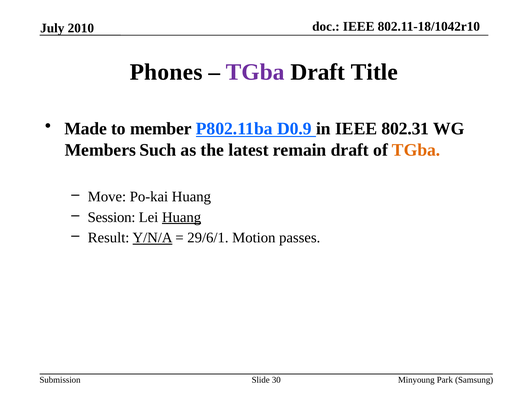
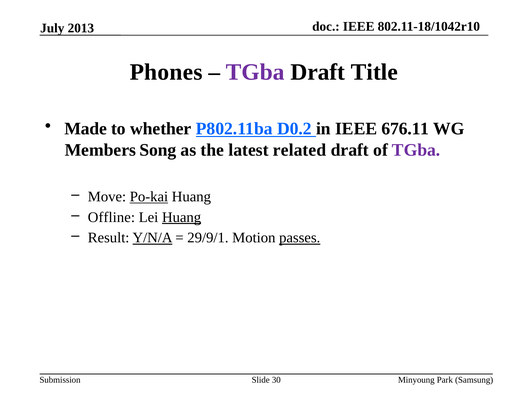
2010: 2010 -> 2013
member: member -> whether
D0.9: D0.9 -> D0.2
802.31: 802.31 -> 676.11
Such: Such -> Song
remain: remain -> related
TGba at (416, 150) colour: orange -> purple
Po-kai underline: none -> present
Session: Session -> Offline
29/6/1: 29/6/1 -> 29/9/1
passes underline: none -> present
